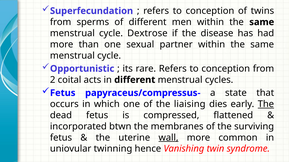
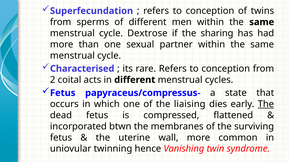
disease: disease -> sharing
Opportunistic: Opportunistic -> Characterised
wall underline: present -> none
